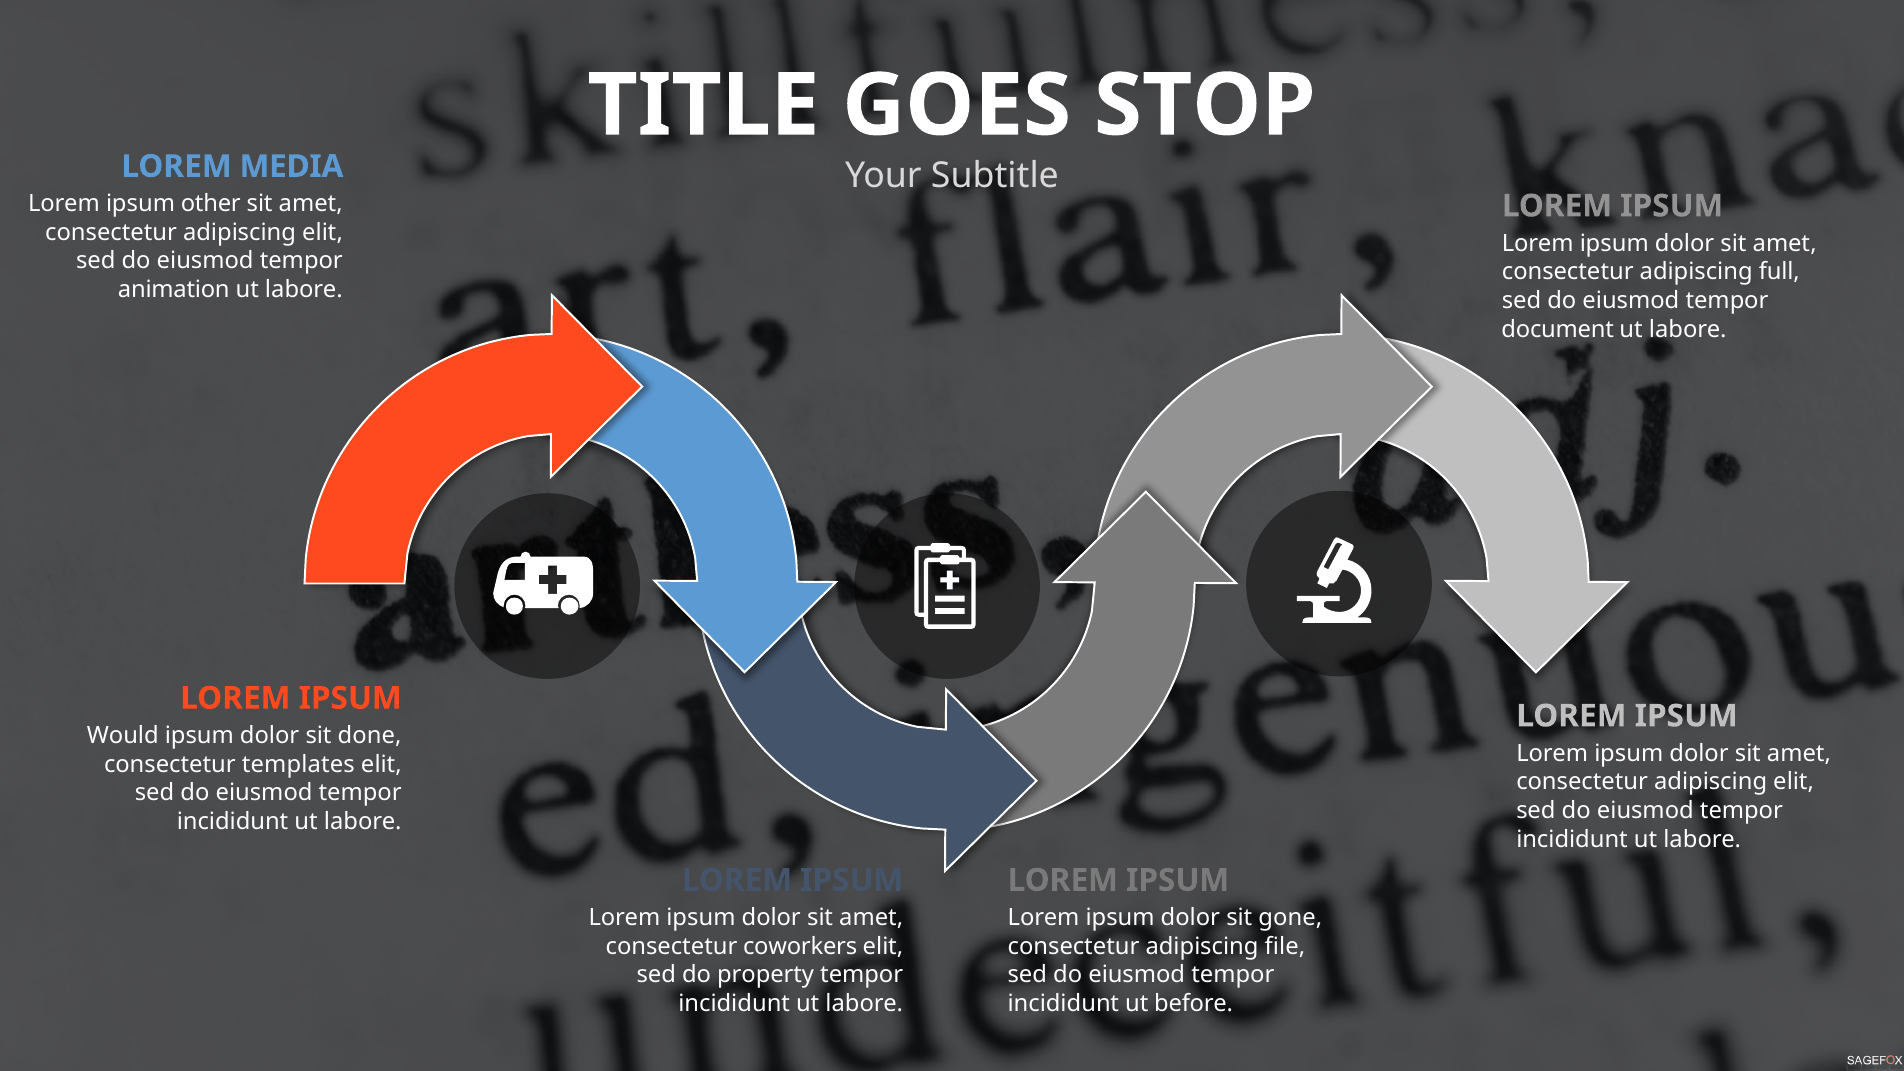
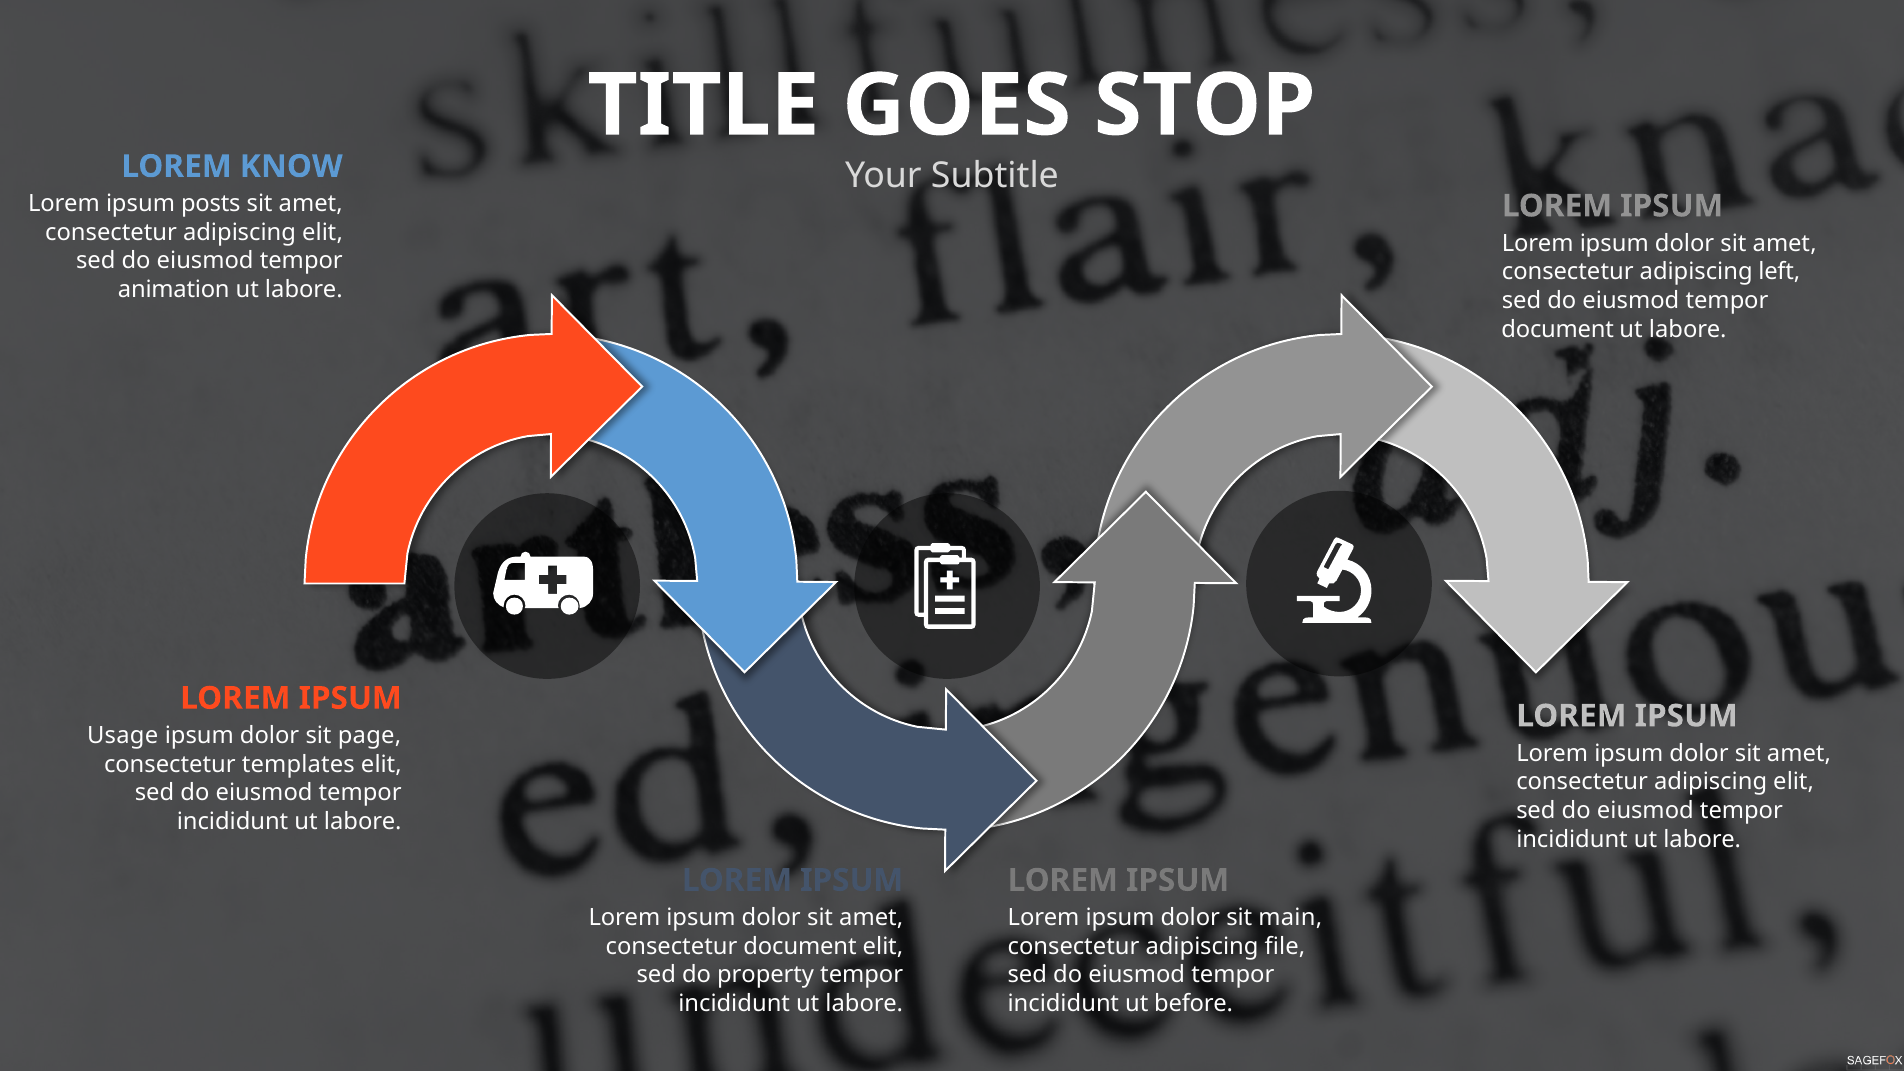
MEDIA: MEDIA -> KNOW
other: other -> posts
full: full -> left
Would: Would -> Usage
done: done -> page
gone: gone -> main
consectetur coworkers: coworkers -> document
